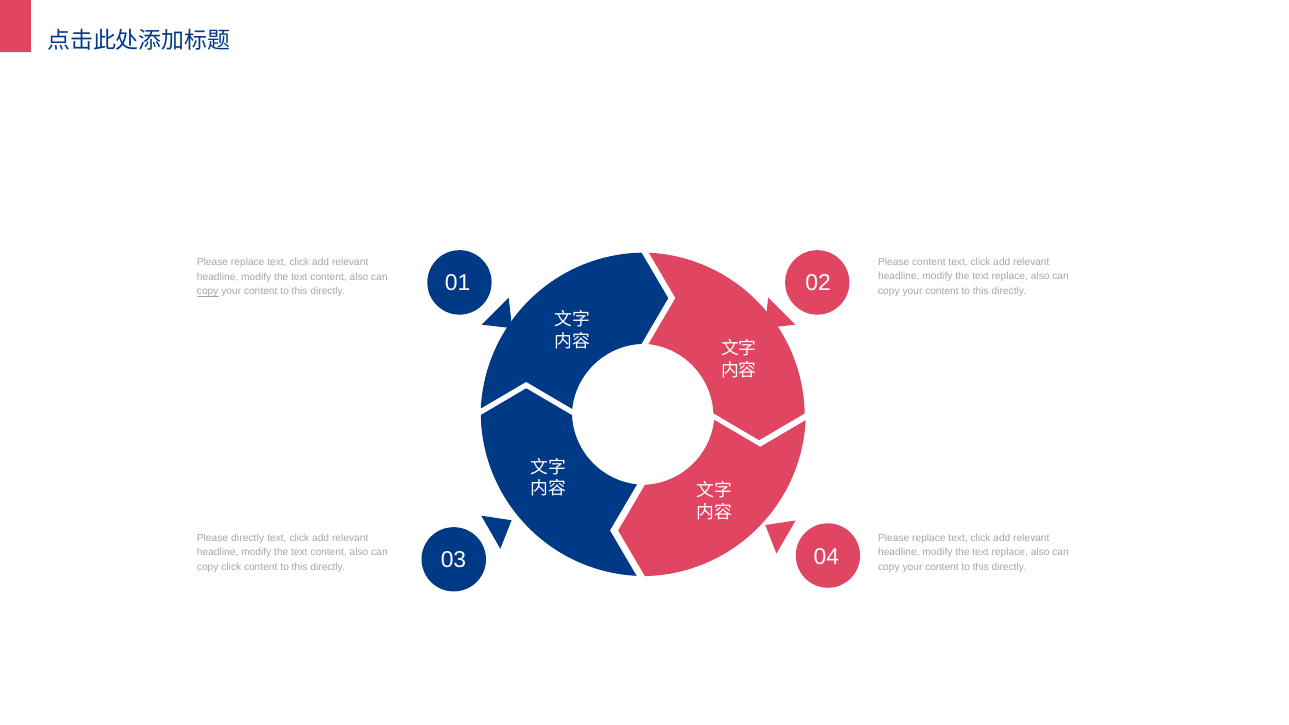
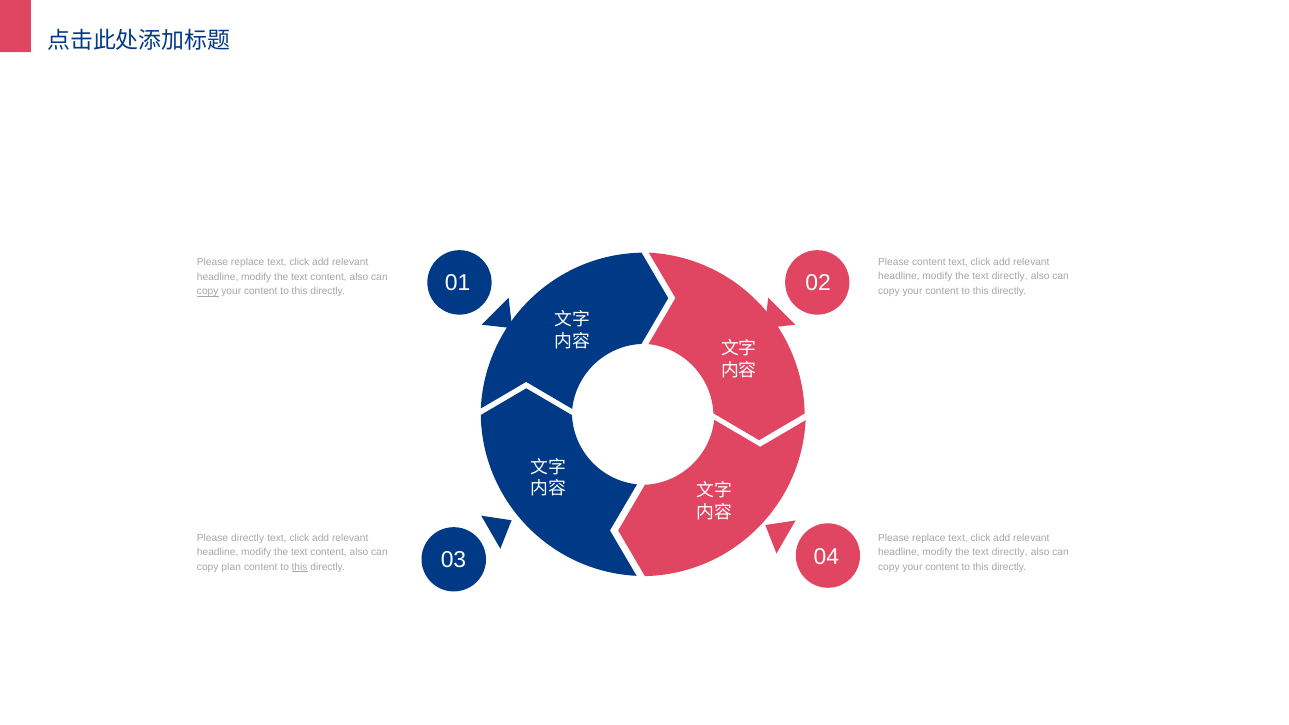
replace at (1010, 276): replace -> directly
replace at (1010, 553): replace -> directly
copy click: click -> plan
this at (300, 567) underline: none -> present
